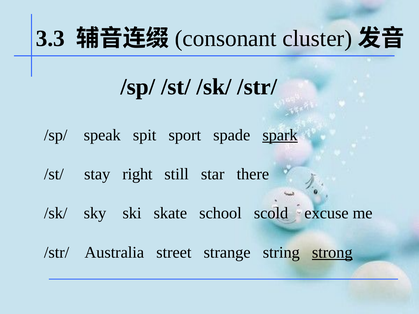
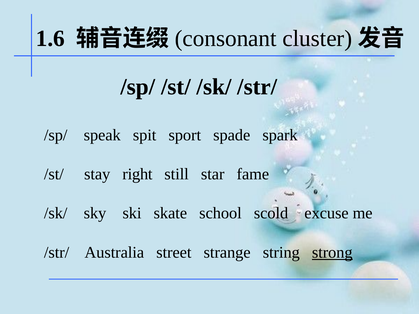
3.3: 3.3 -> 1.6
spark underline: present -> none
there: there -> fame
